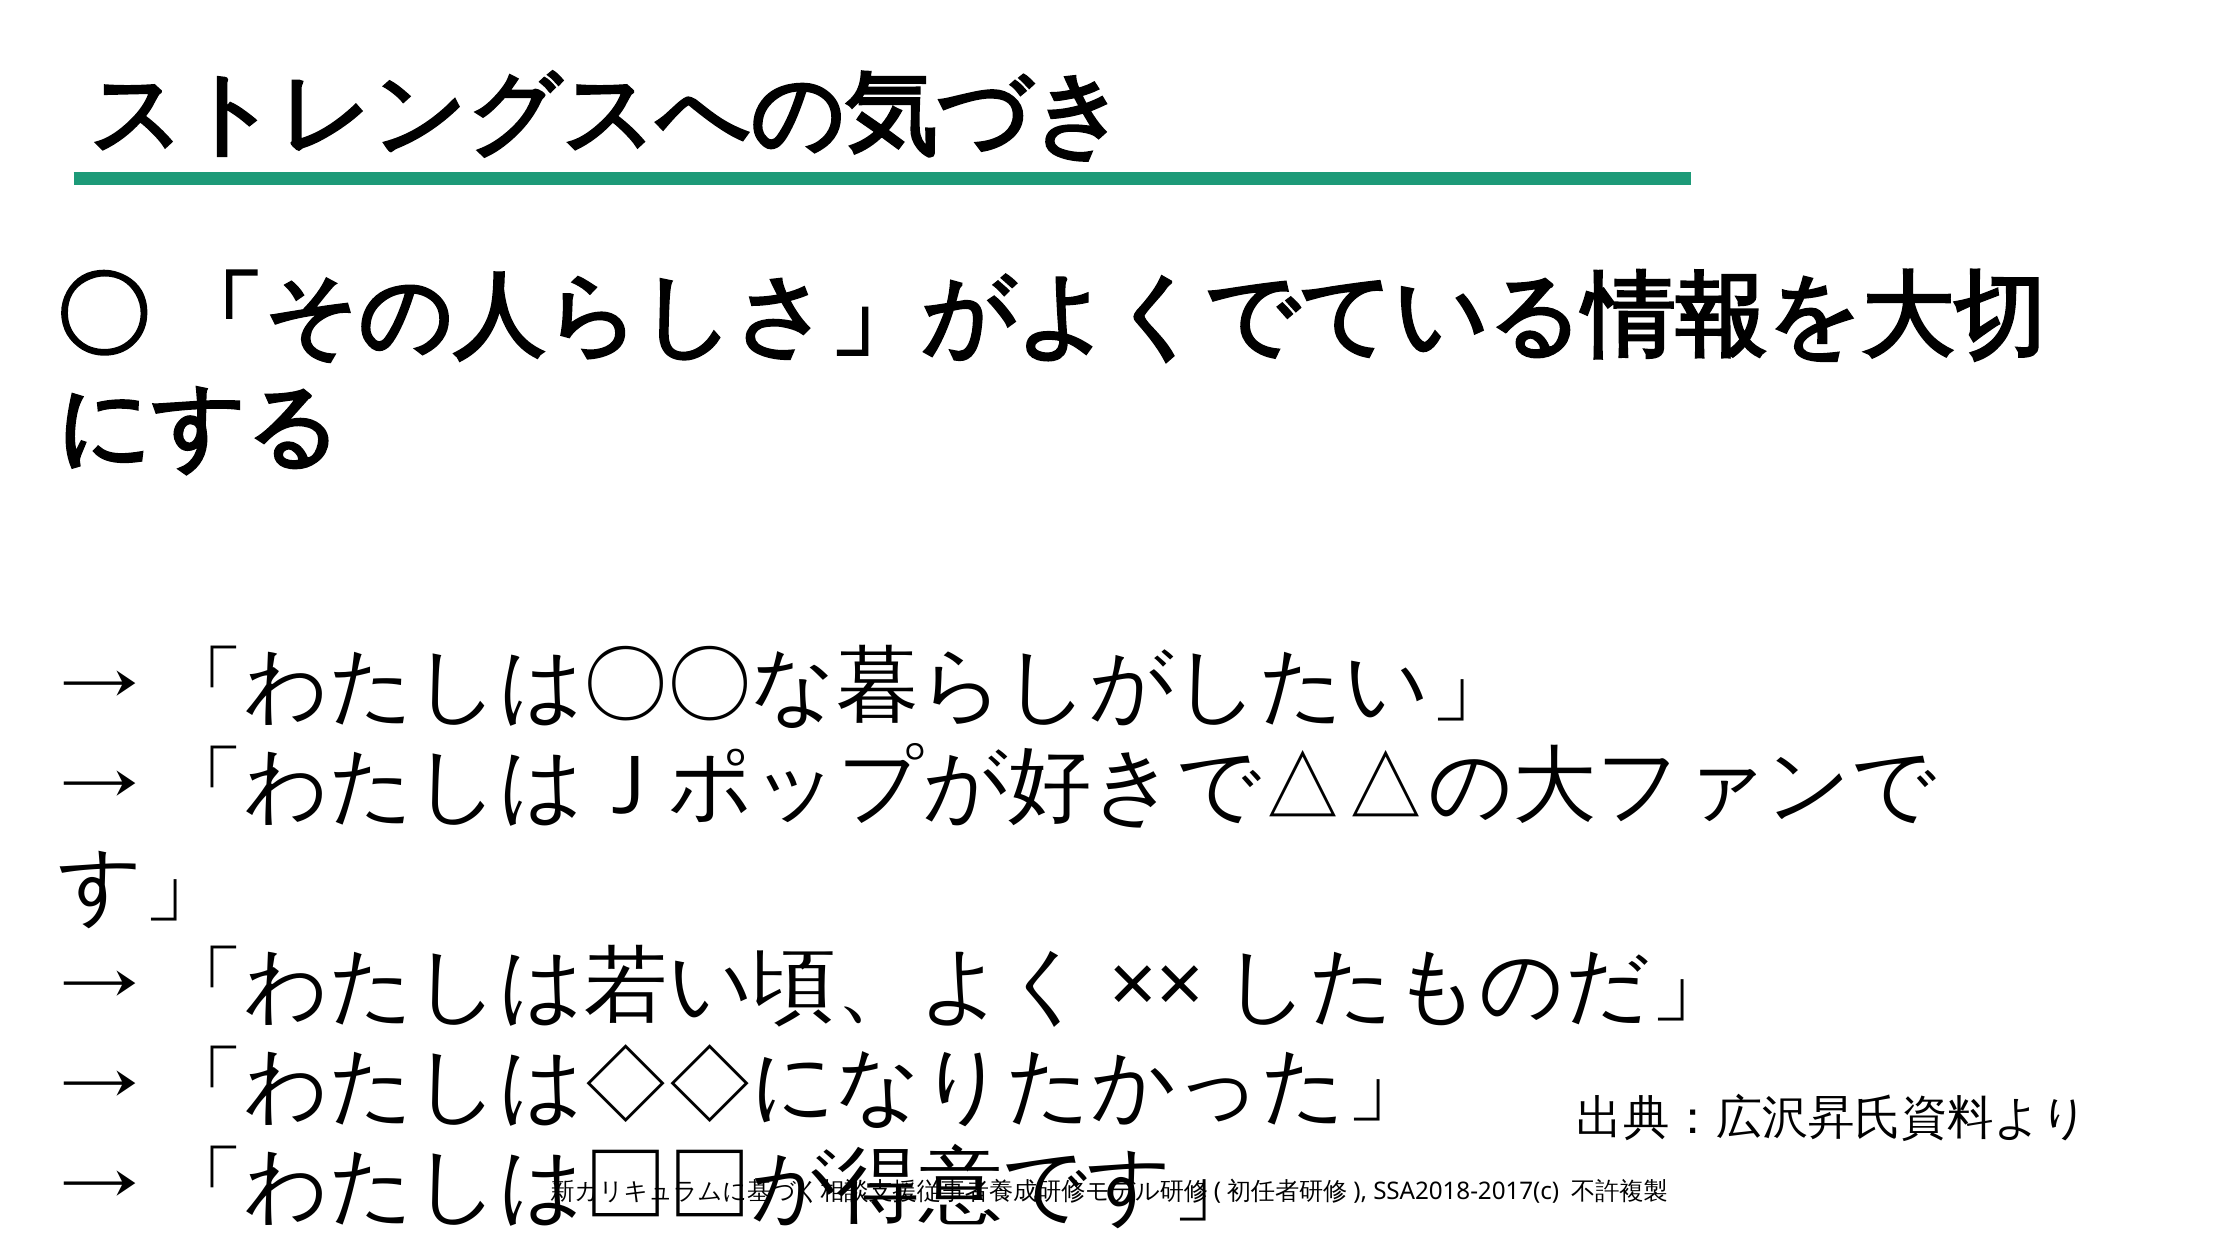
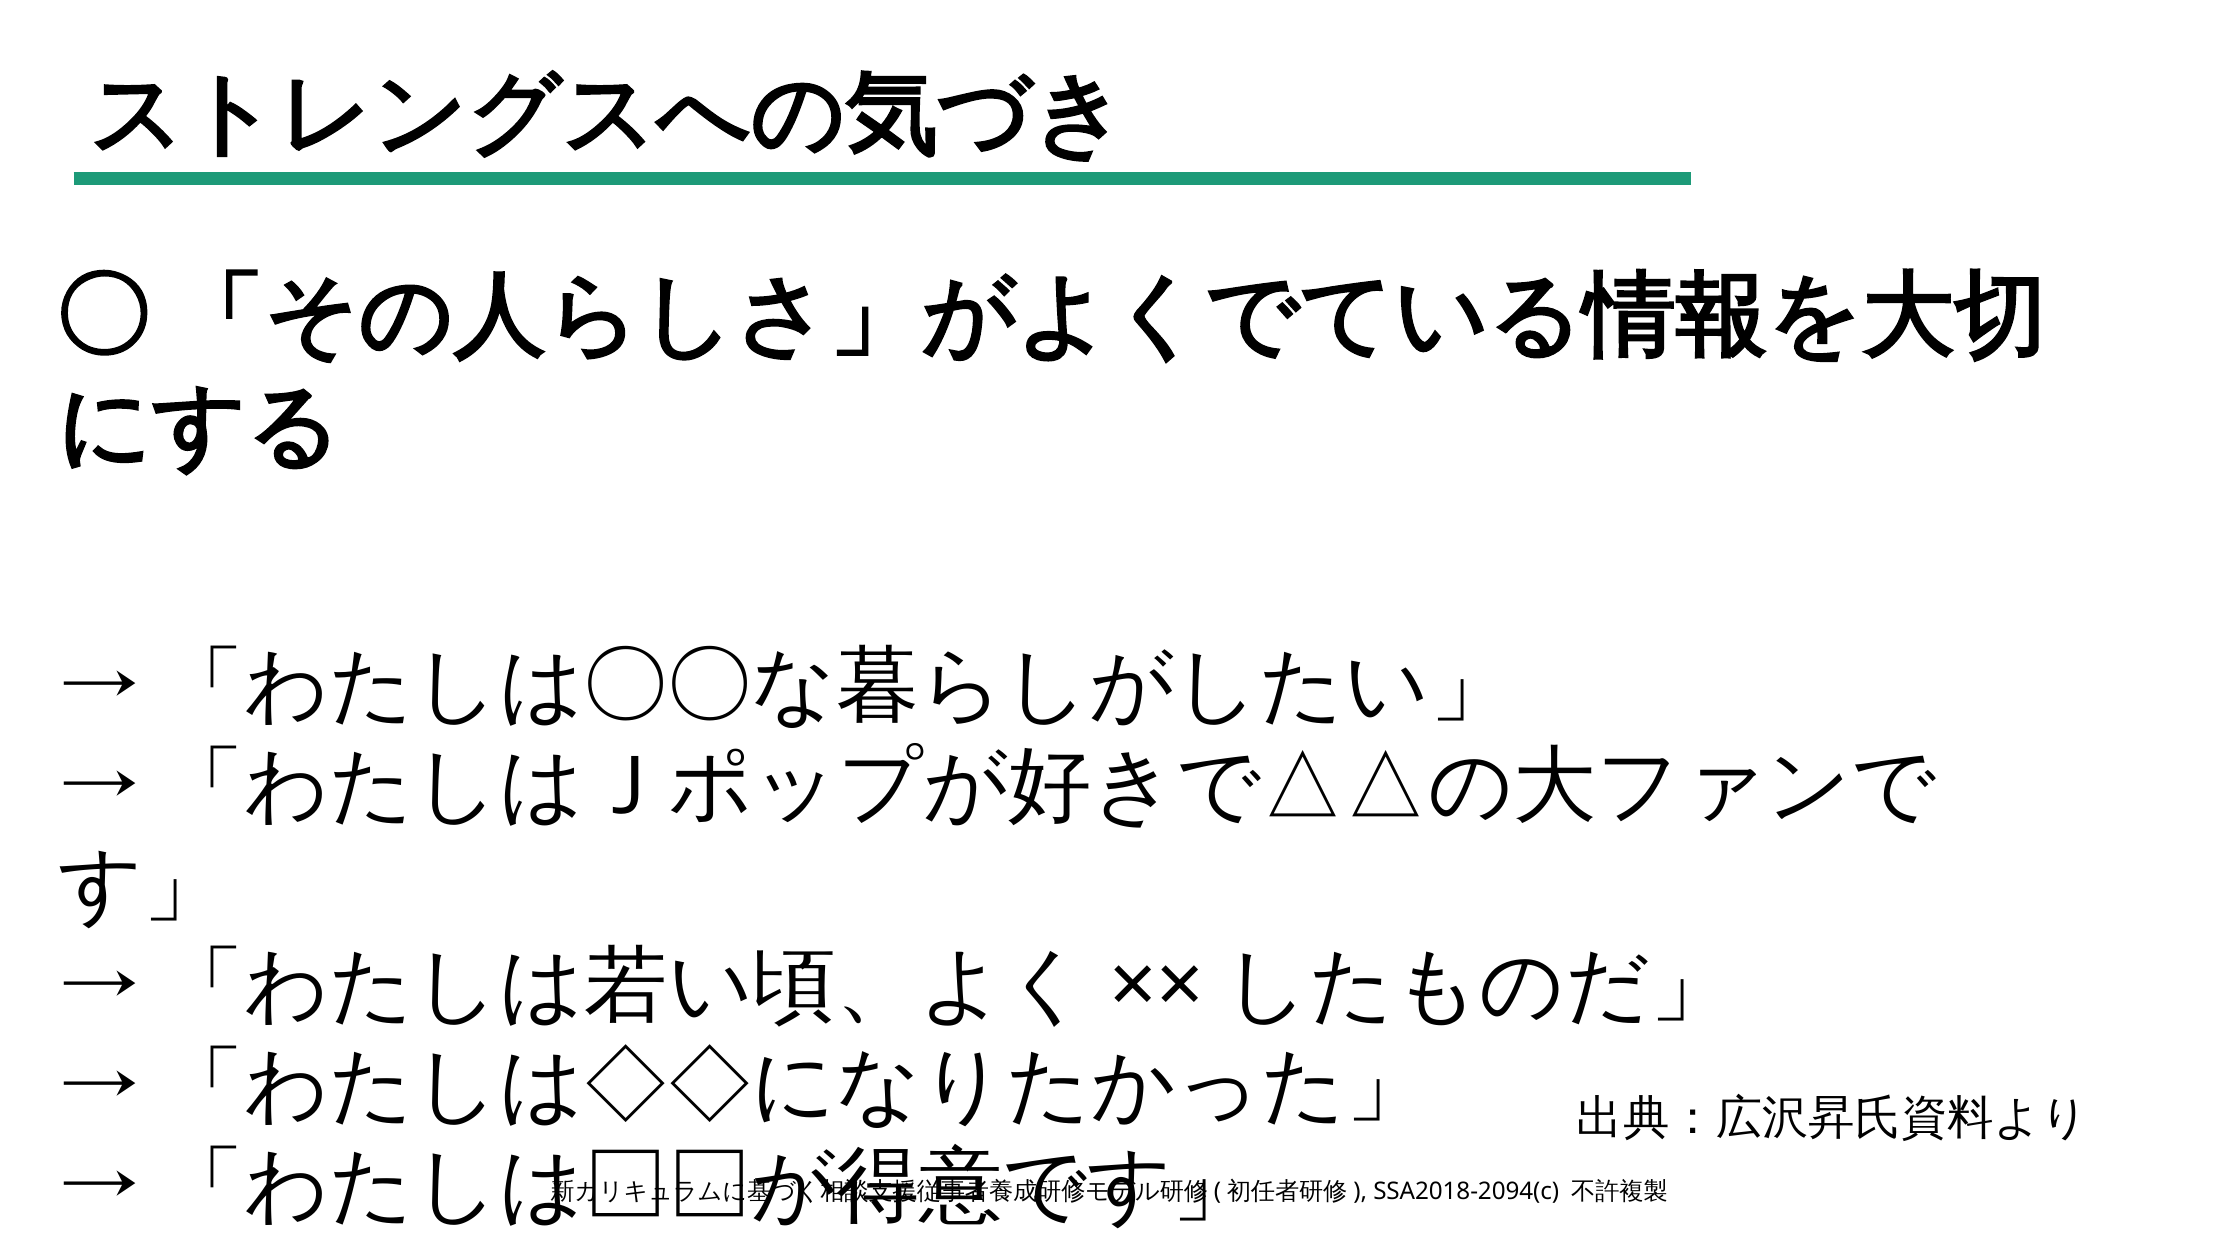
SSA2018-2017(c: SSA2018-2017(c -> SSA2018-2094(c
